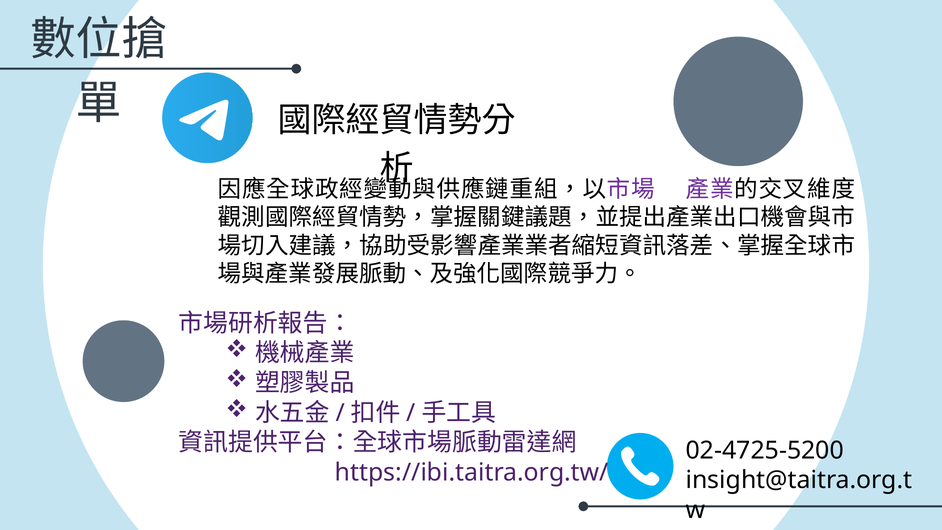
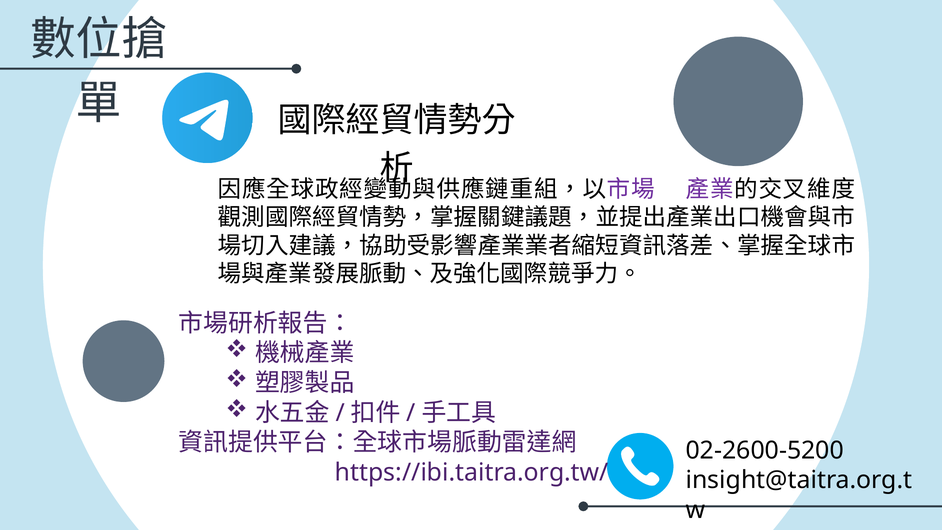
02-4725-5200: 02-4725-5200 -> 02-2600-5200
